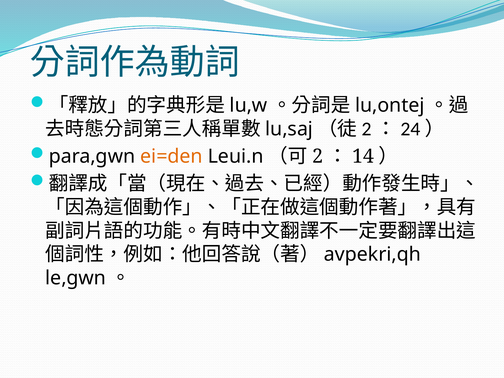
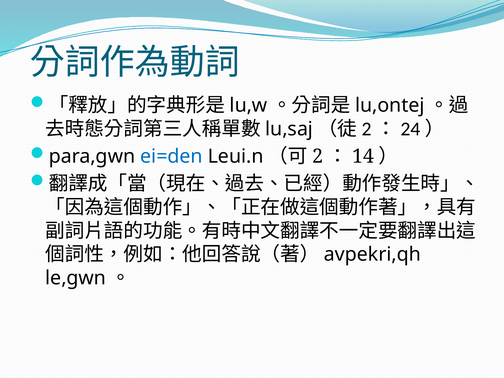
ei=den colour: orange -> blue
